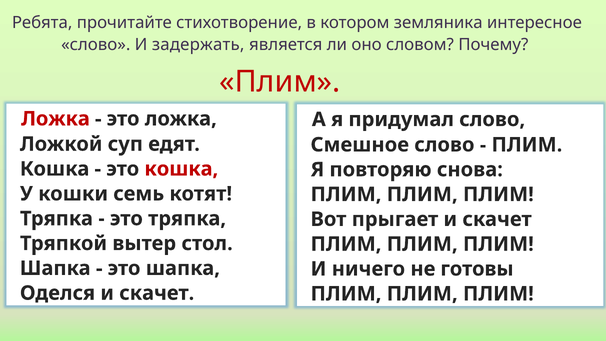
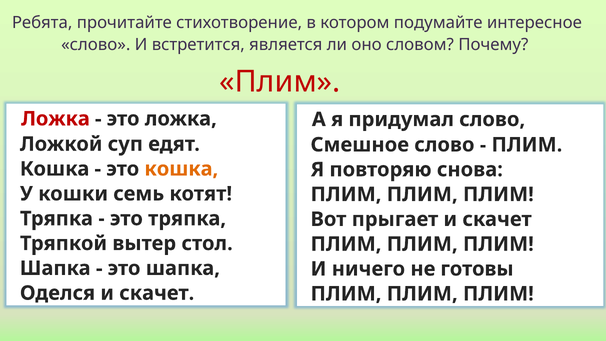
земляника: земляника -> подумайте
задержать: задержать -> встретится
кошка at (181, 169) colour: red -> orange
